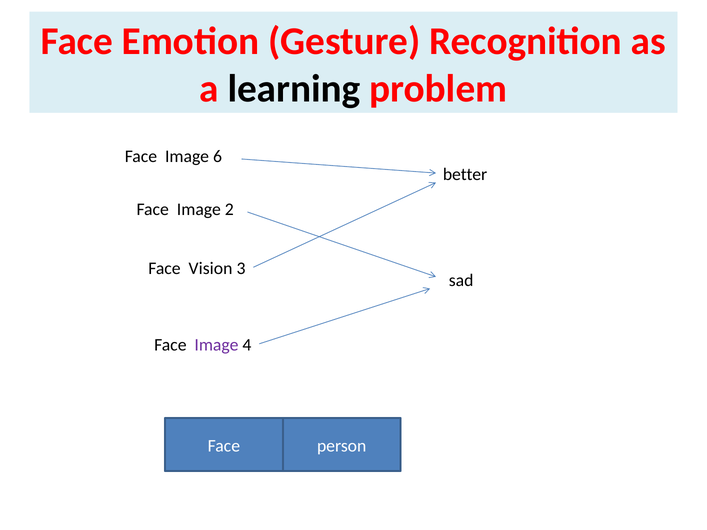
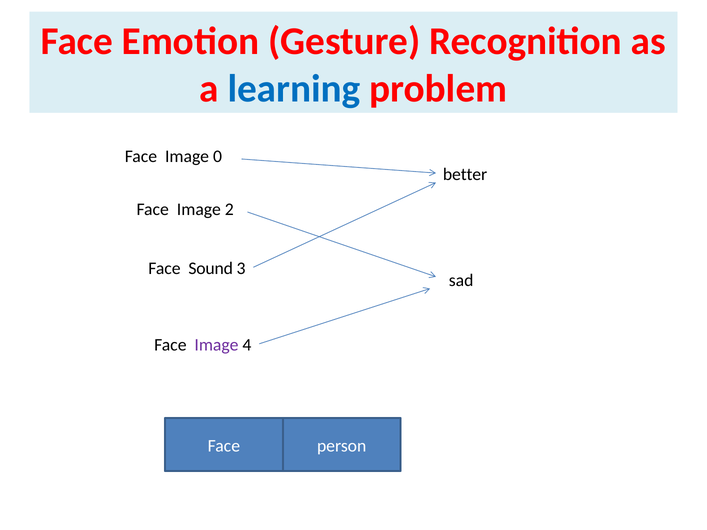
learning at (294, 89) colour: black -> blue
6: 6 -> 0
Vision: Vision -> Sound
